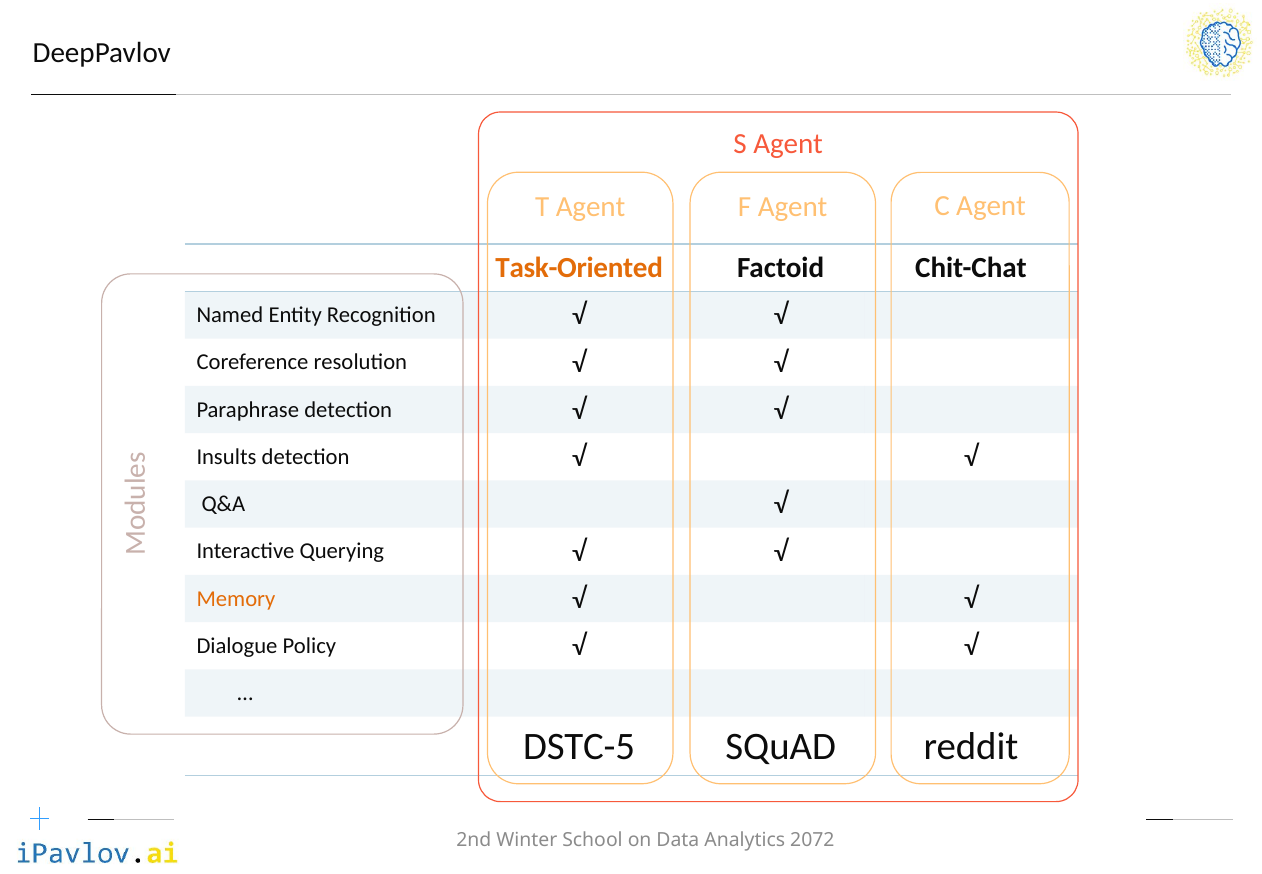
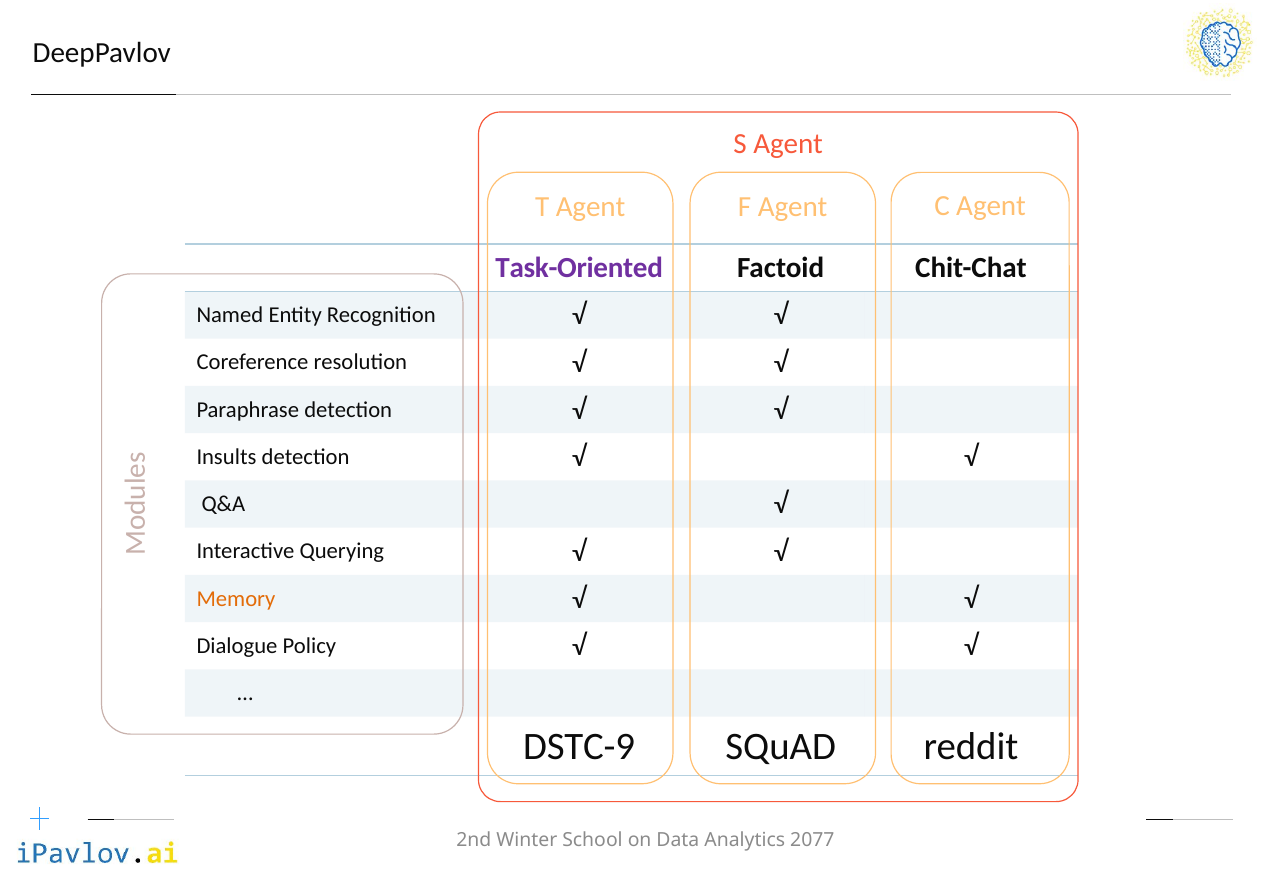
Task-Oriented colour: orange -> purple
DSTC-5: DSTC-5 -> DSTC-9
2072: 2072 -> 2077
